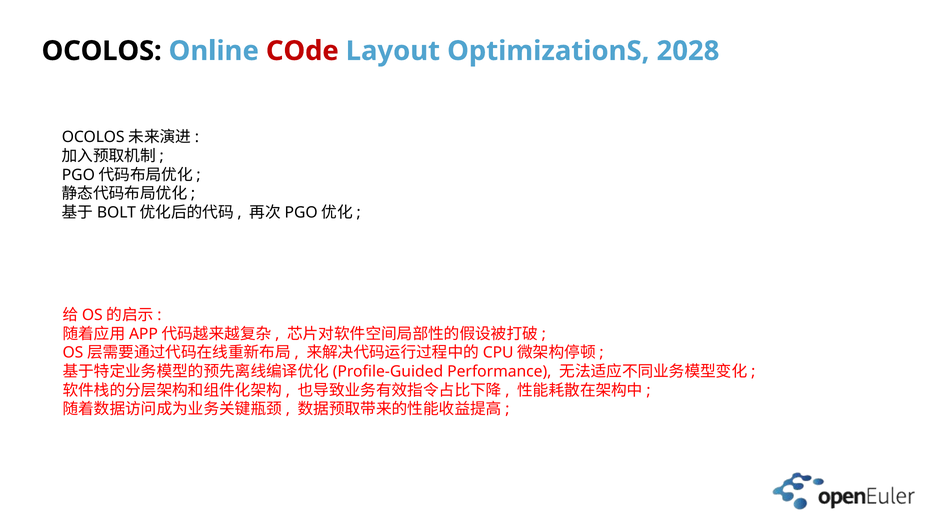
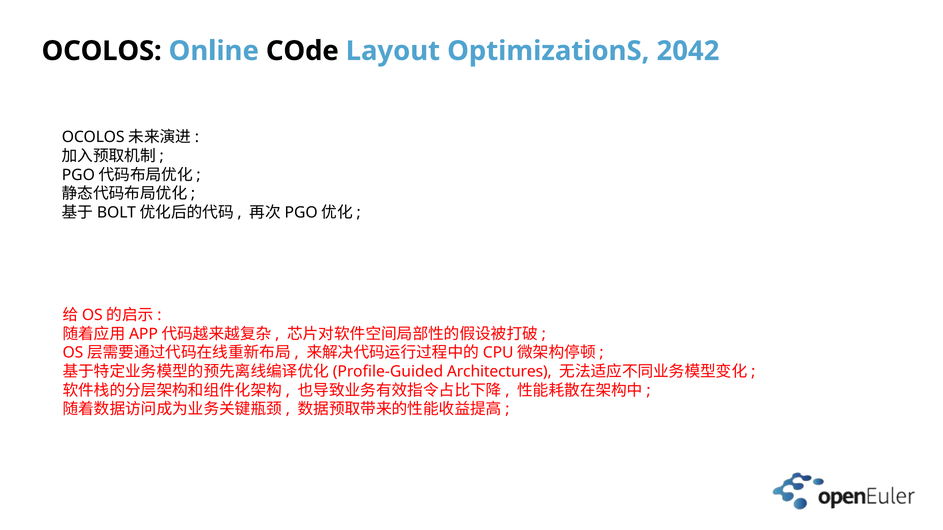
COde colour: red -> black
2028: 2028 -> 2042
Performance: Performance -> Architectures
